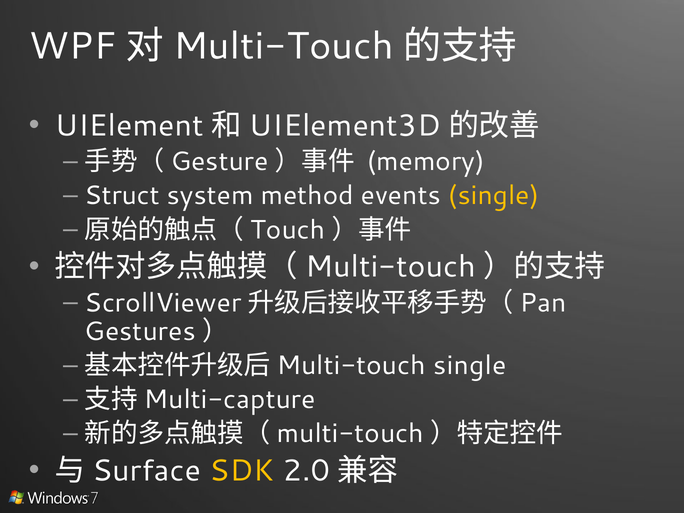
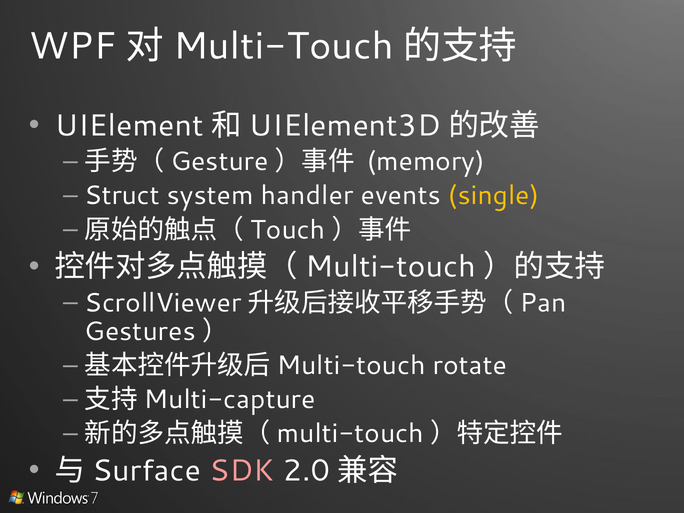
method: method -> handler
single at (470, 366): single -> rotate
SDK colour: yellow -> pink
